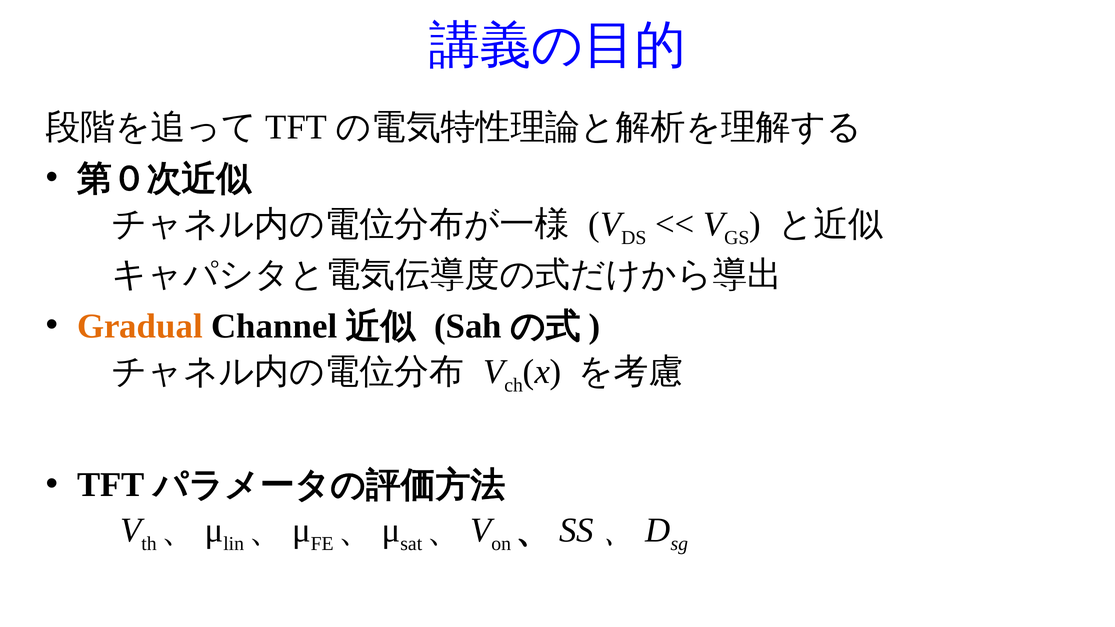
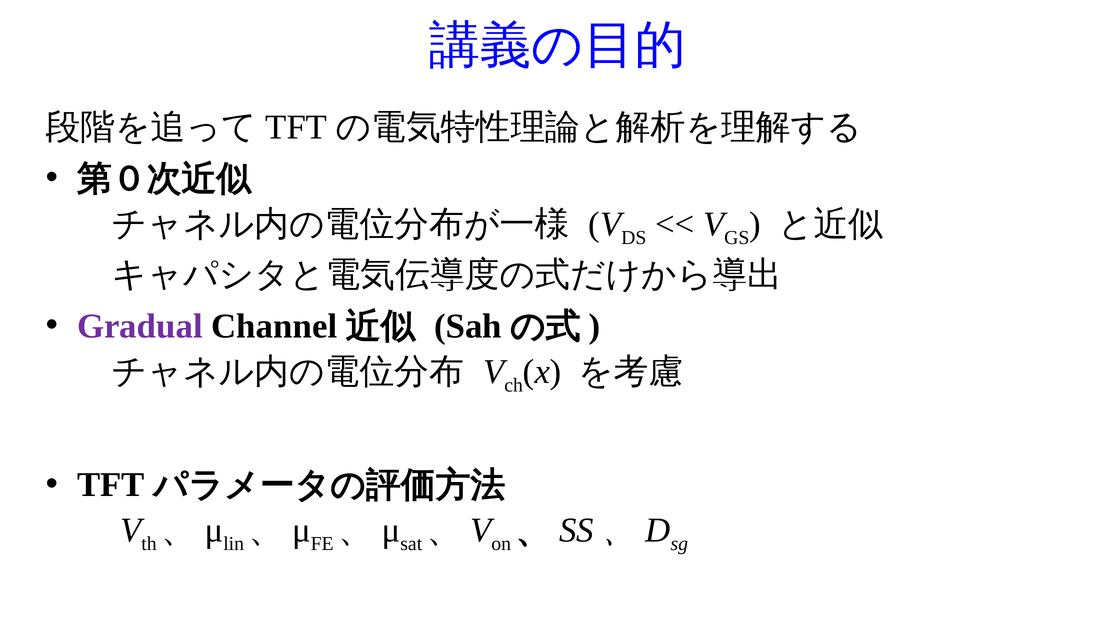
Gradual colour: orange -> purple
